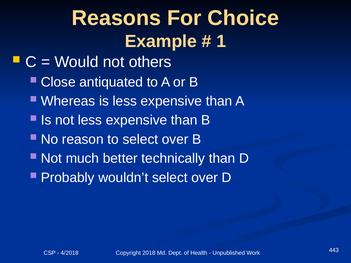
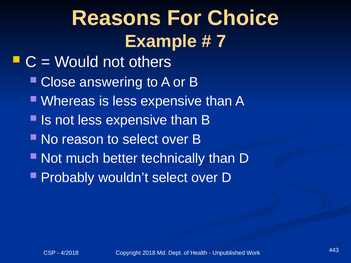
1: 1 -> 7
antiquated: antiquated -> answering
